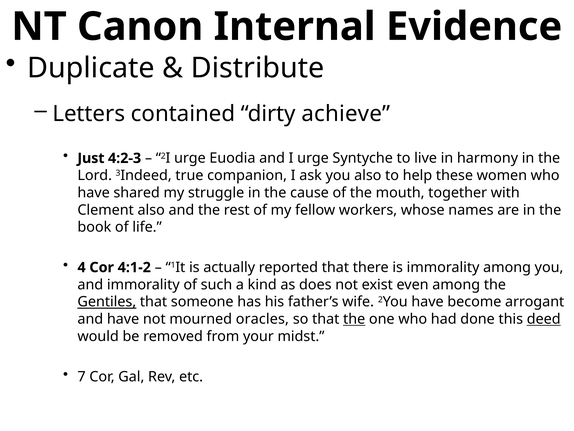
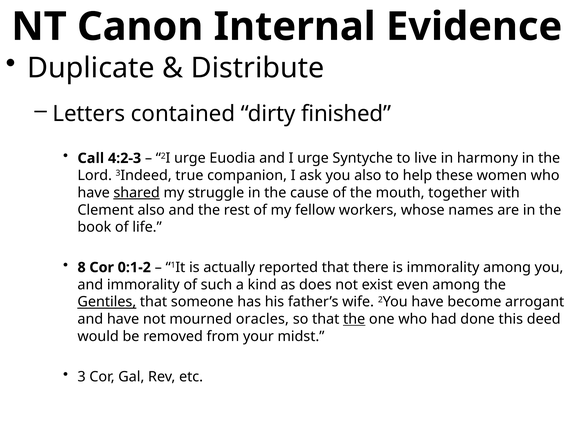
achieve: achieve -> finished
Just: Just -> Call
shared underline: none -> present
4: 4 -> 8
4:1-2: 4:1-2 -> 0:1-2
deed underline: present -> none
7: 7 -> 3
